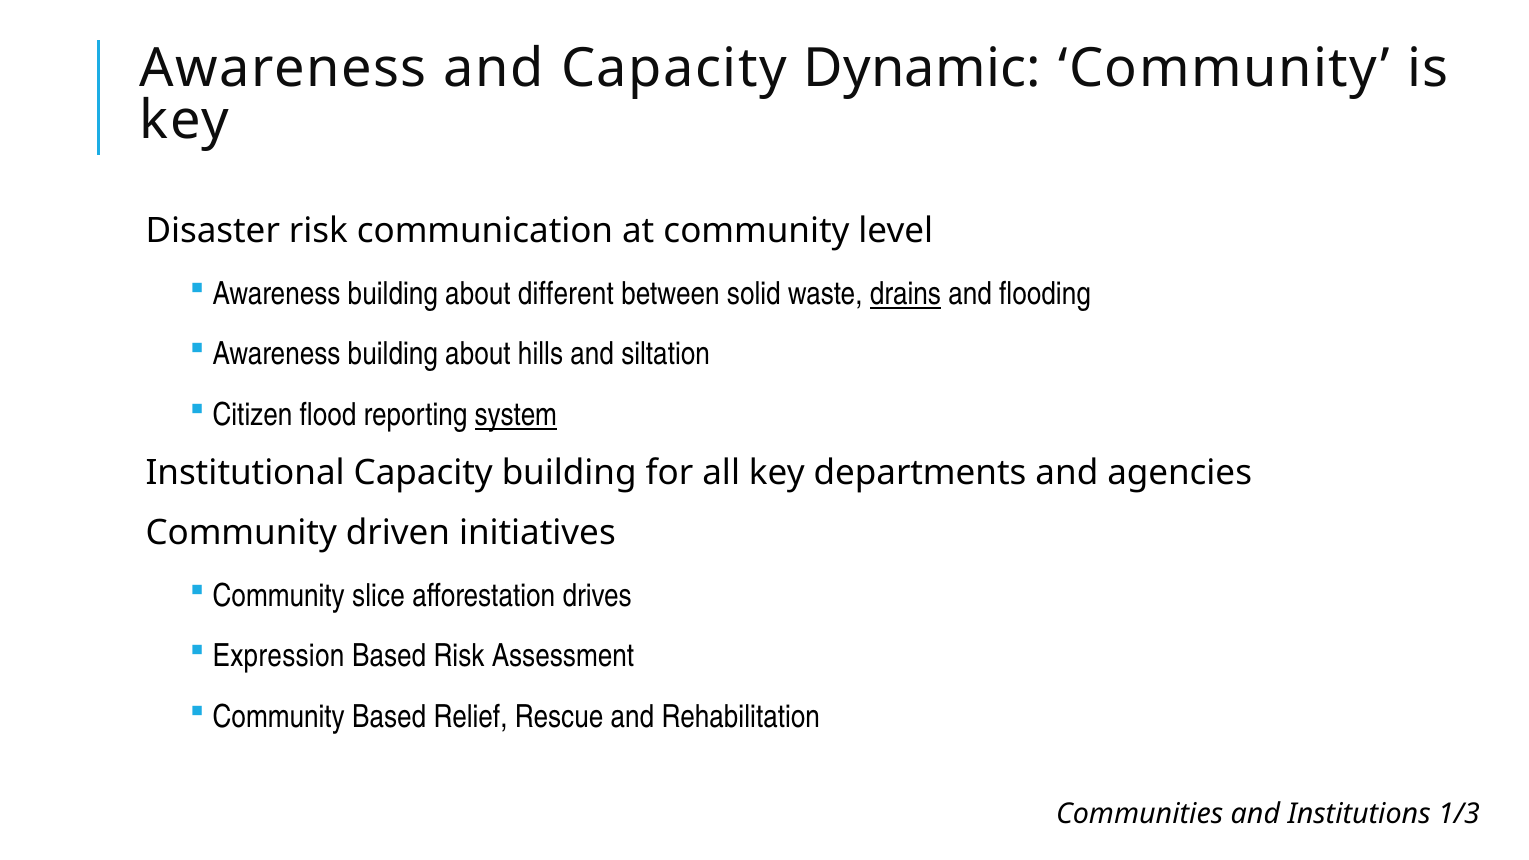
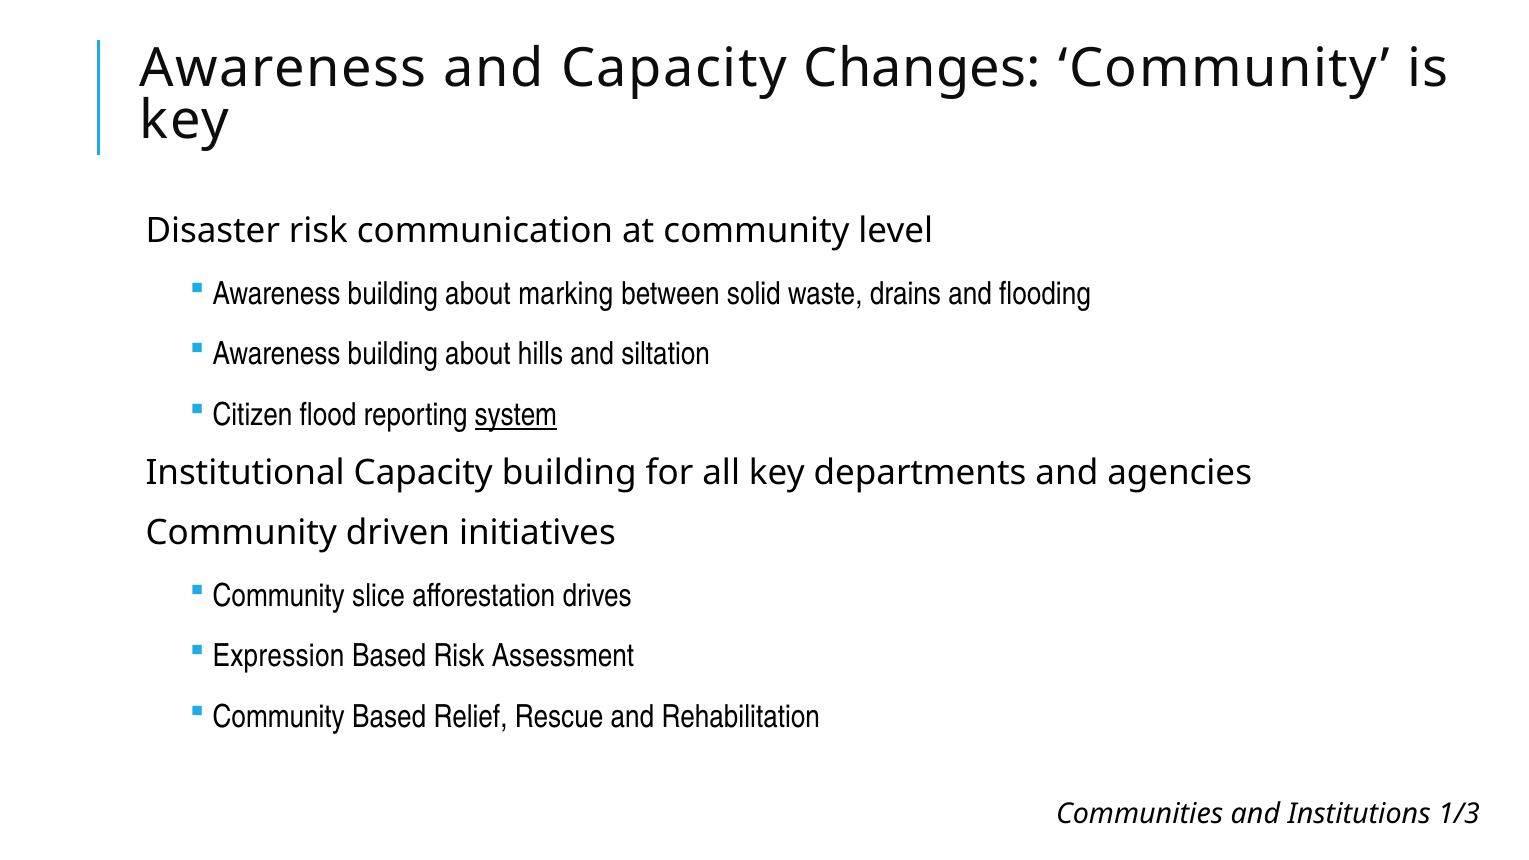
Dynamic: Dynamic -> Changes
different: different -> marking
drains underline: present -> none
